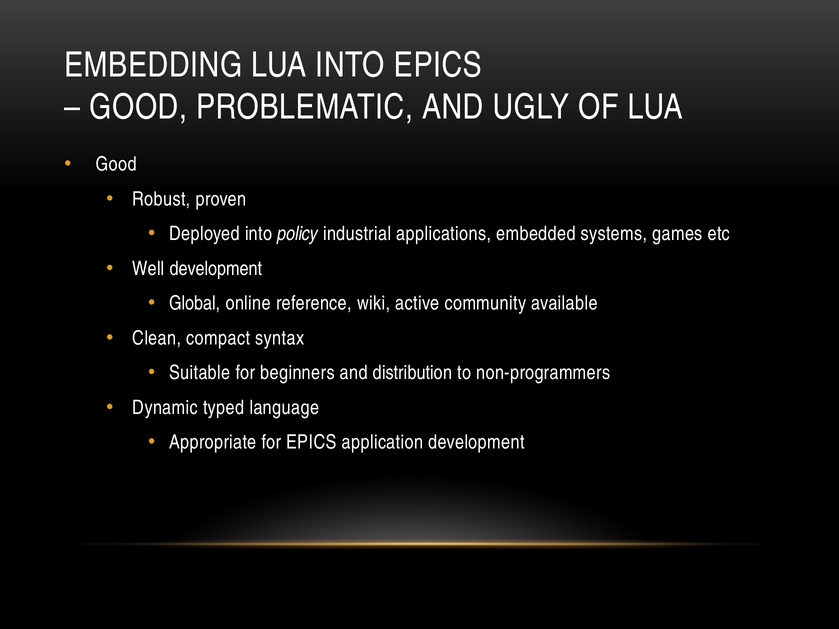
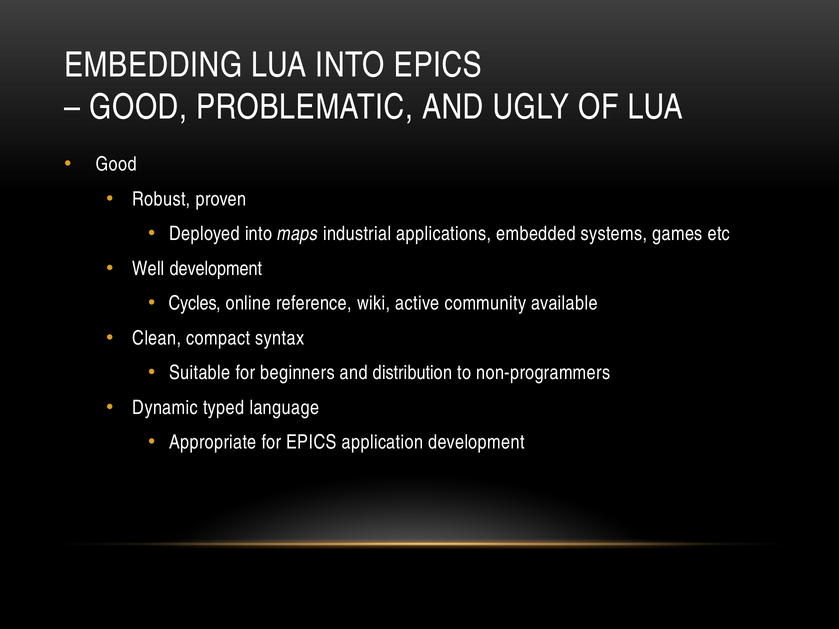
policy: policy -> maps
Global: Global -> Cycles
